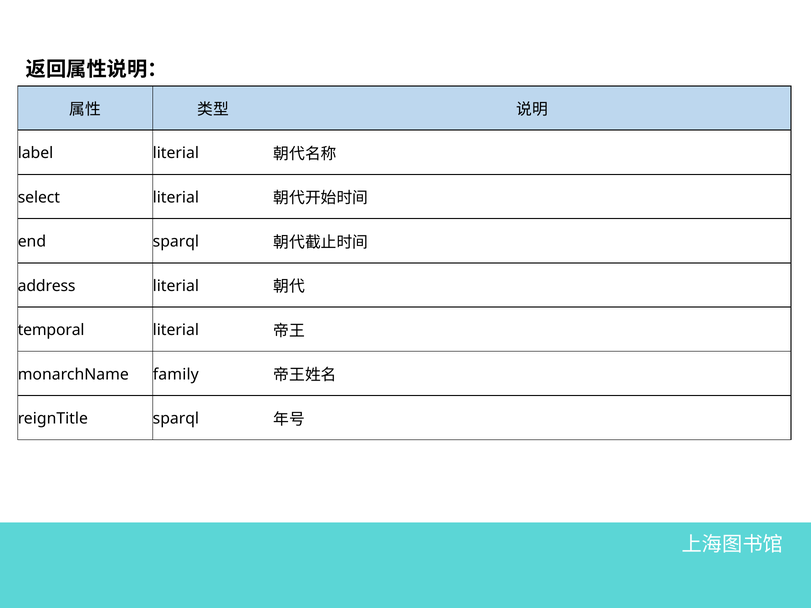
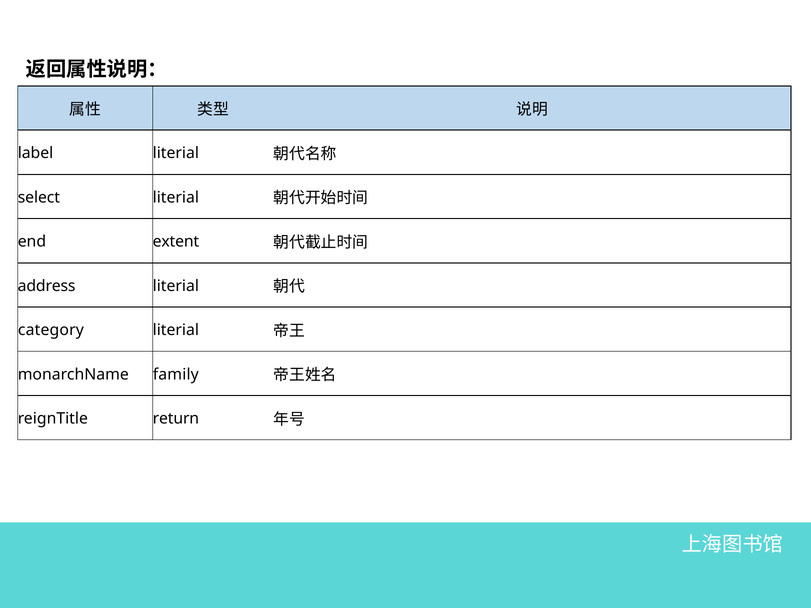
end sparql: sparql -> extent
temporal: temporal -> category
reignTitle sparql: sparql -> return
